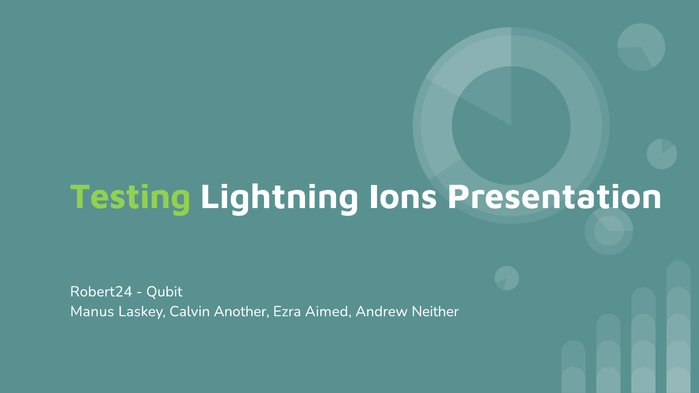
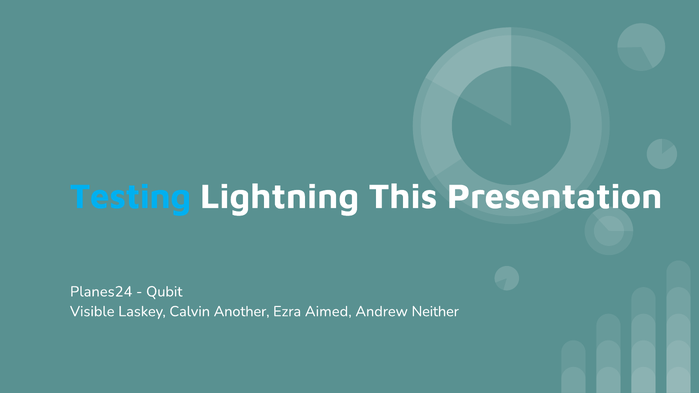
Testing colour: light green -> light blue
Ions: Ions -> This
Robert24: Robert24 -> Planes24
Manus: Manus -> Visible
